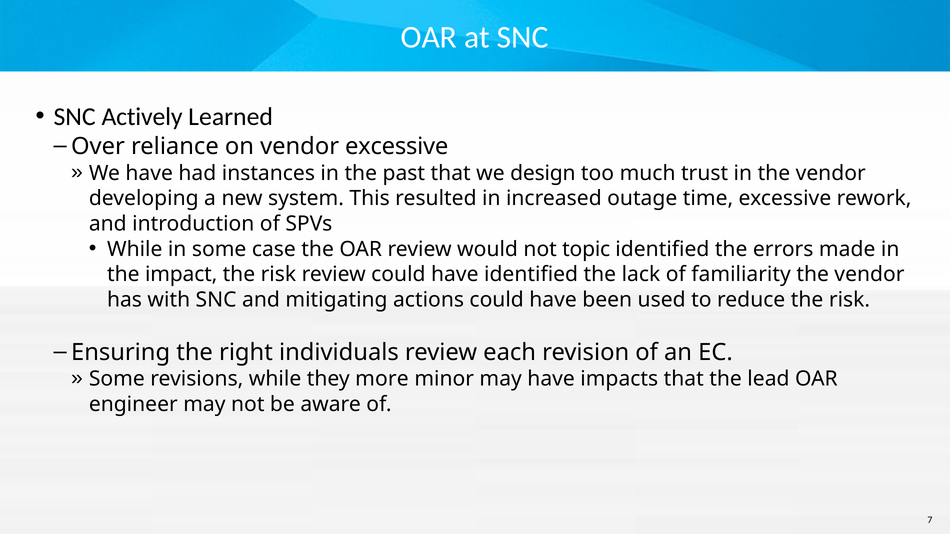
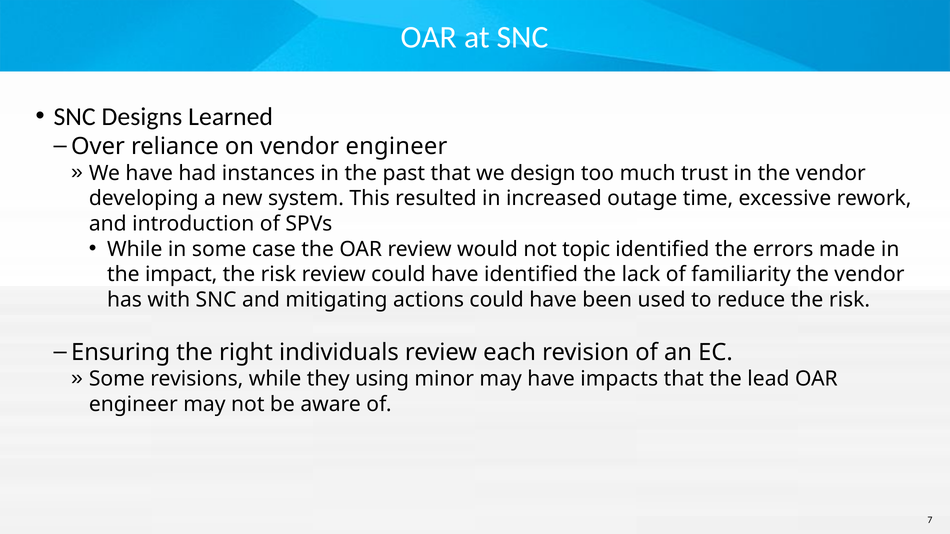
Actively: Actively -> Designs
vendor excessive: excessive -> engineer
more: more -> using
